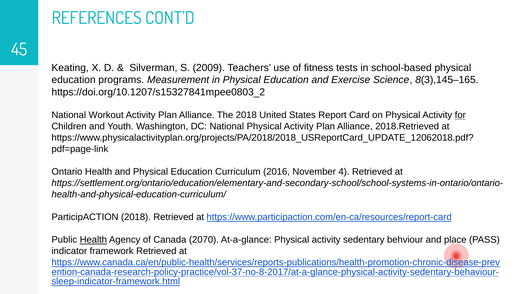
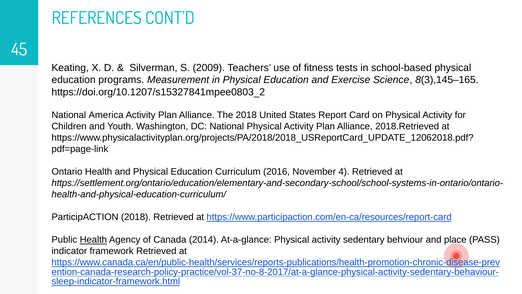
Workout: Workout -> America
for underline: present -> none
2070: 2070 -> 2014
